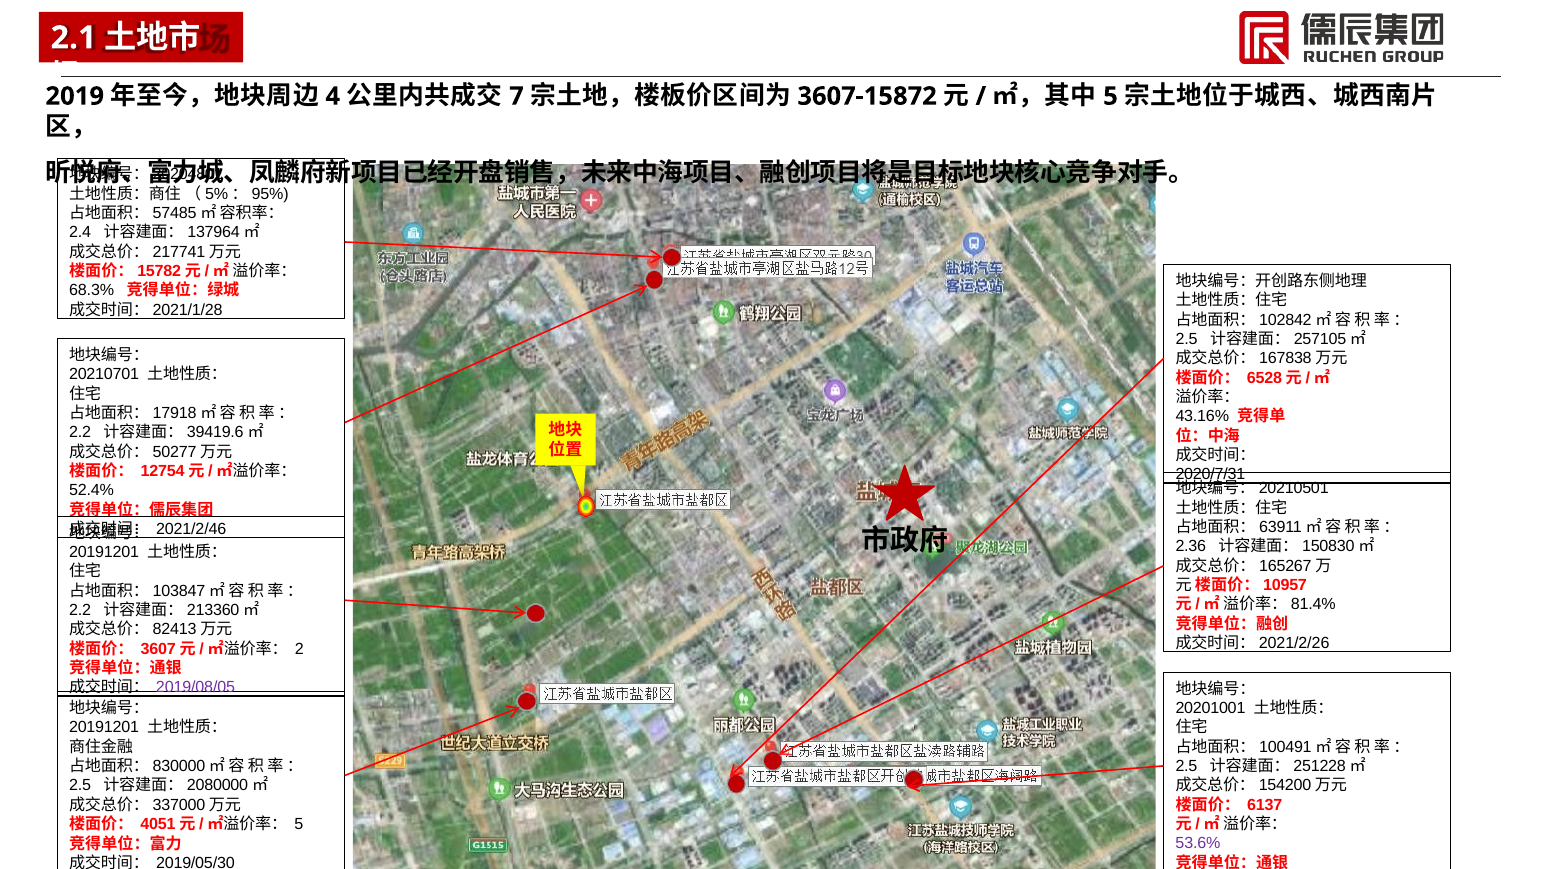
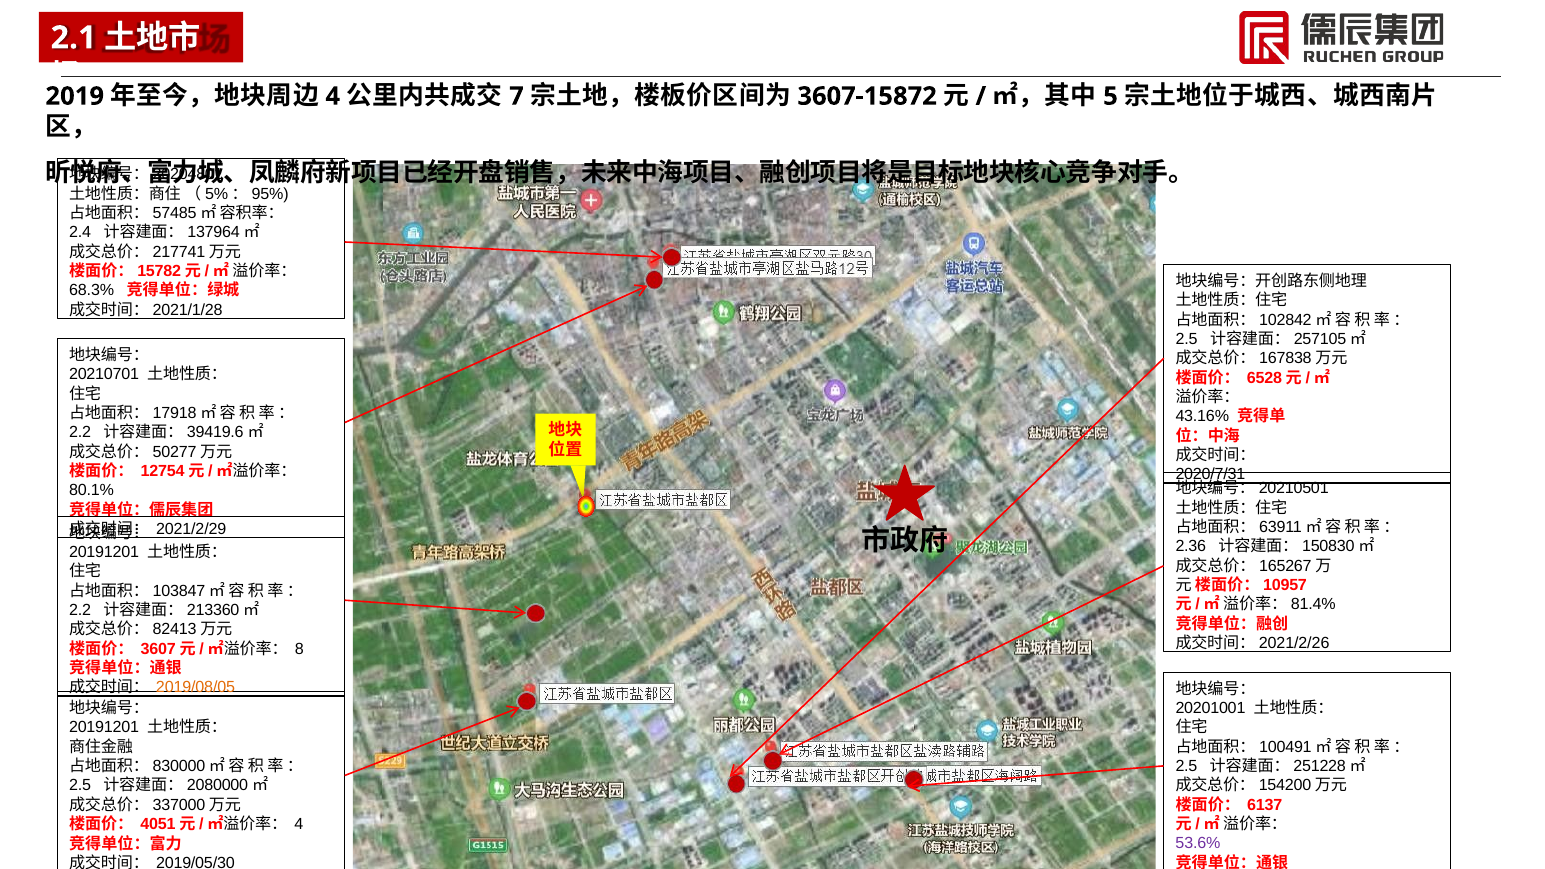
52.4%: 52.4% -> 80.1%
2021/2/46: 2021/2/46 -> 2021/2/29
2: 2 -> 8
2019/08/05 colour: purple -> orange
5 at (299, 824): 5 -> 4
